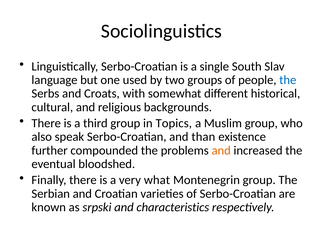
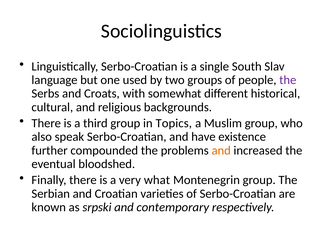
the at (288, 80) colour: blue -> purple
than: than -> have
characteristics: characteristics -> contemporary
